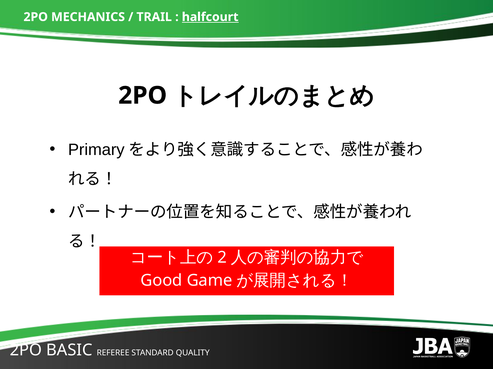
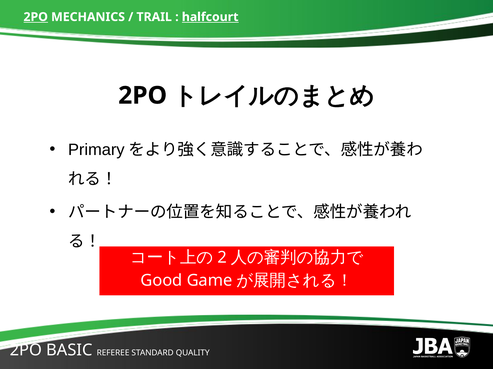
2PO at (36, 17) underline: none -> present
